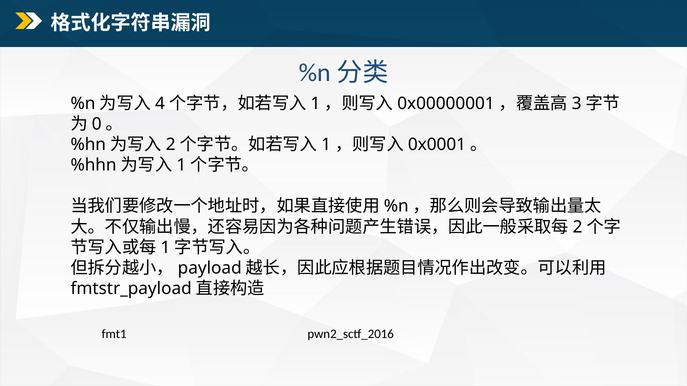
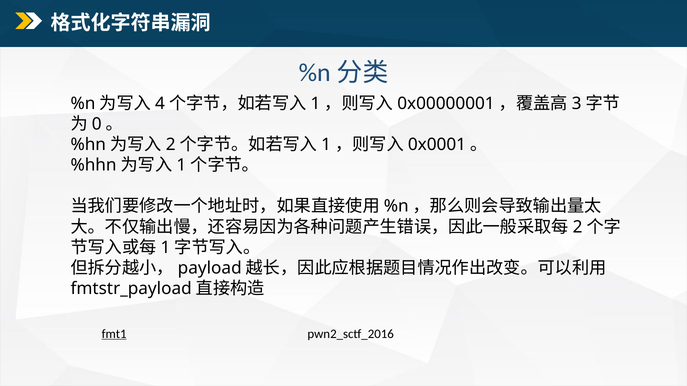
fmt1 underline: none -> present
